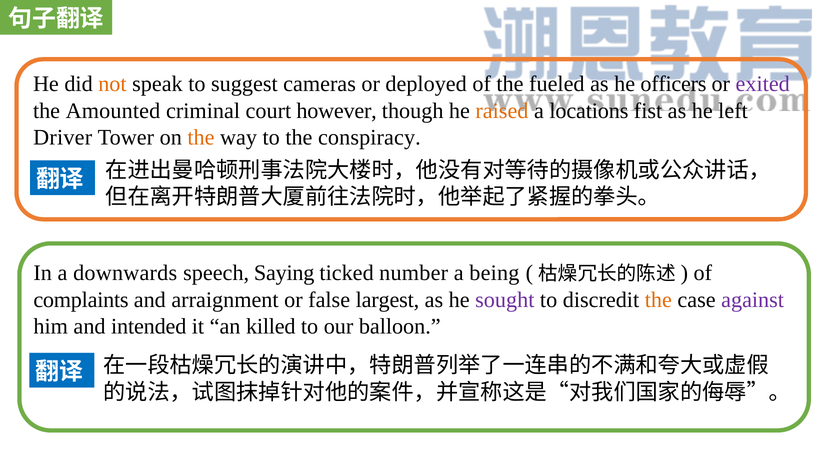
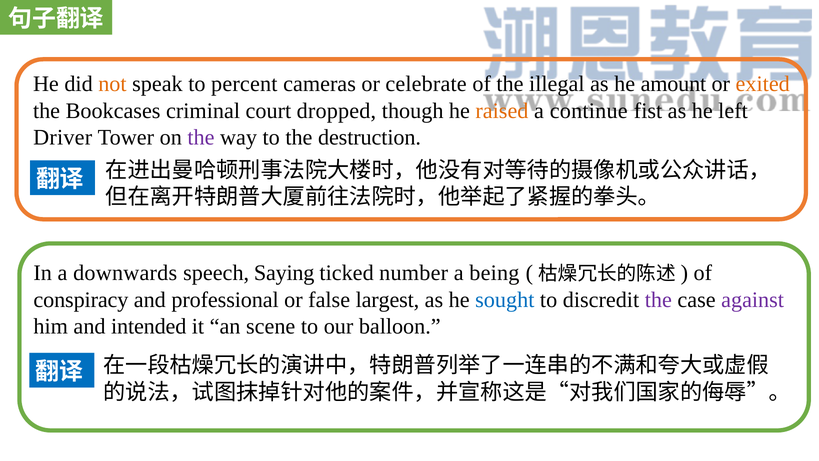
suggest: suggest -> percent
deployed: deployed -> celebrate
fueled: fueled -> illegal
officers: officers -> amount
exited colour: purple -> orange
Amounted: Amounted -> Bookcases
however: however -> dropped
locations: locations -> continue
the at (201, 137) colour: orange -> purple
conspiracy: conspiracy -> destruction
complaints: complaints -> conspiracy
arraignment: arraignment -> professional
sought colour: purple -> blue
the at (658, 299) colour: orange -> purple
killed: killed -> scene
